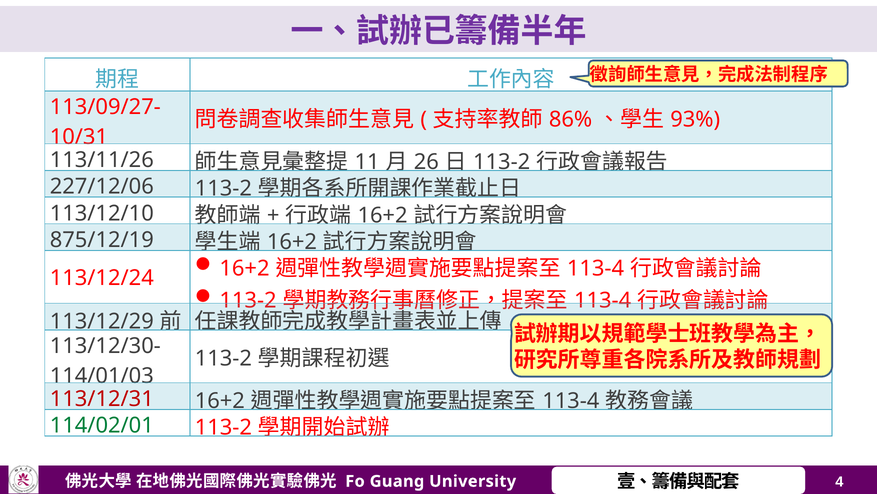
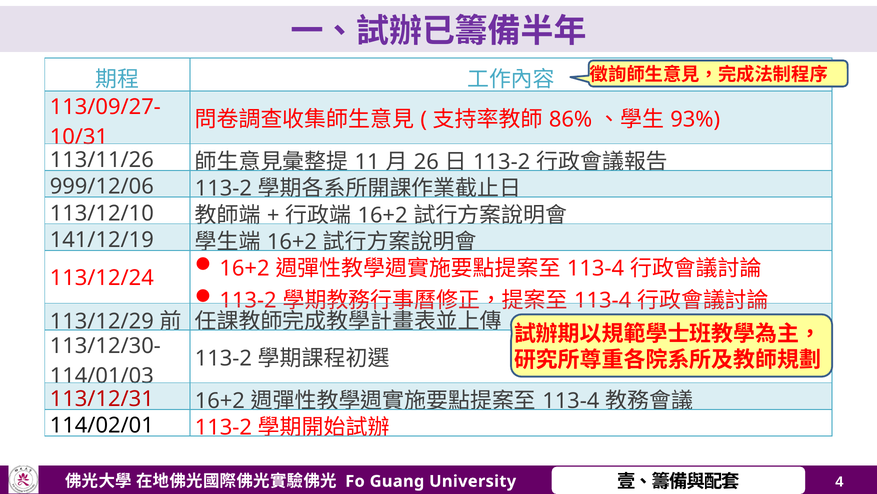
227/12/06: 227/12/06 -> 999/12/06
875/12/19: 875/12/19 -> 141/12/19
114/02/01 colour: green -> black
